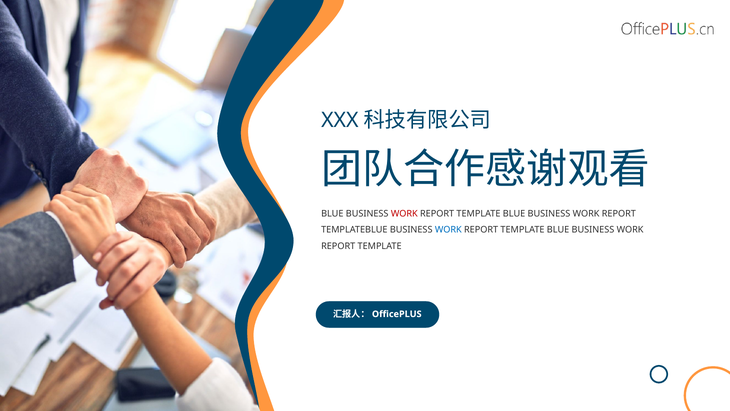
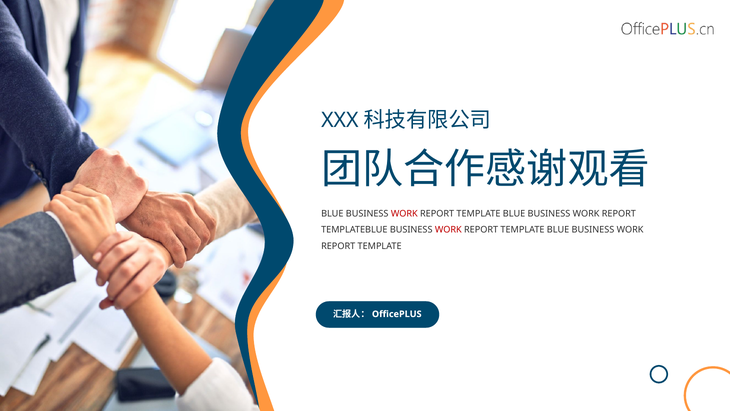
WORK at (448, 230) colour: blue -> red
